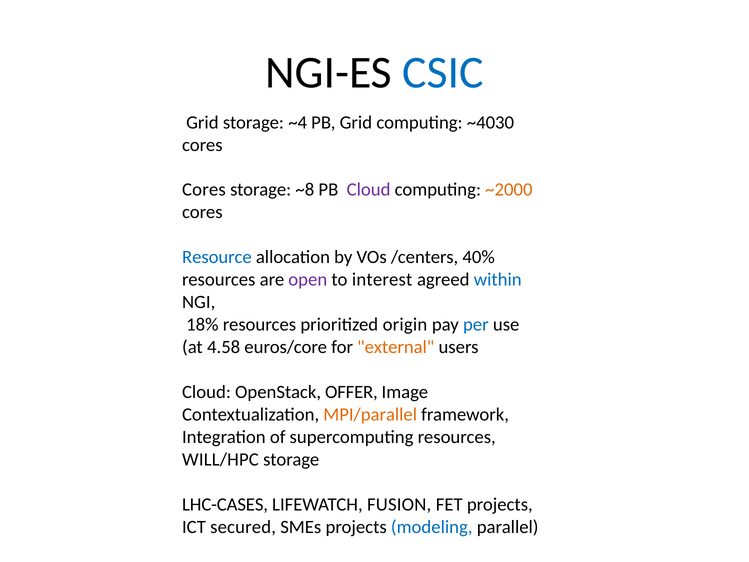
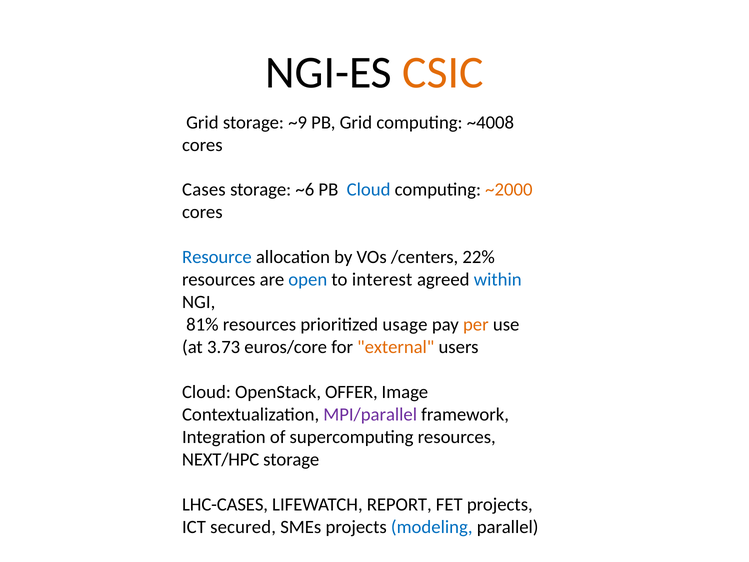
CSIC colour: blue -> orange
~4: ~4 -> ~9
~4030: ~4030 -> ~4008
Cores at (204, 190): Cores -> Cases
~8: ~8 -> ~6
Cloud at (369, 190) colour: purple -> blue
40%: 40% -> 22%
open colour: purple -> blue
18%: 18% -> 81%
origin: origin -> usage
per colour: blue -> orange
4.58: 4.58 -> 3.73
MPI/parallel colour: orange -> purple
WILL/HPC: WILL/HPC -> NEXT/HPC
FUSION: FUSION -> REPORT
